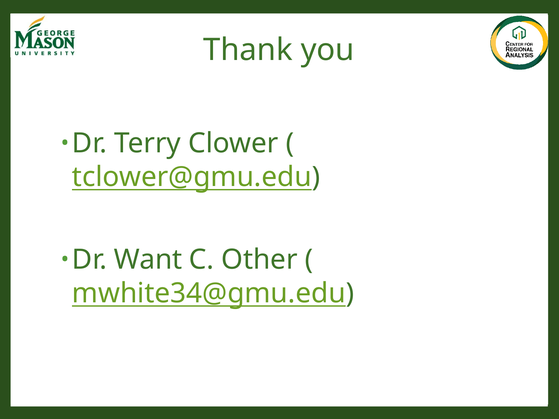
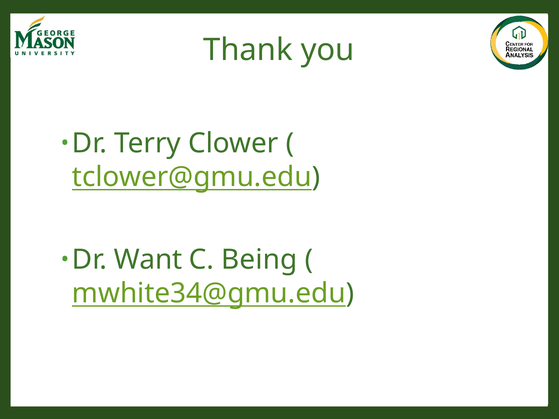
Other: Other -> Being
